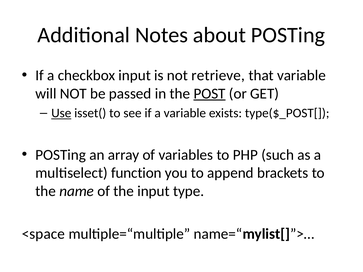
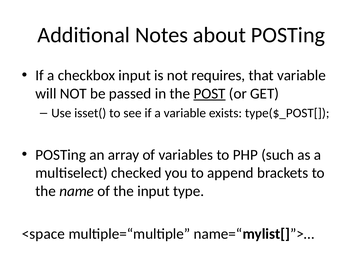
retrieve: retrieve -> requires
Use underline: present -> none
function: function -> checked
